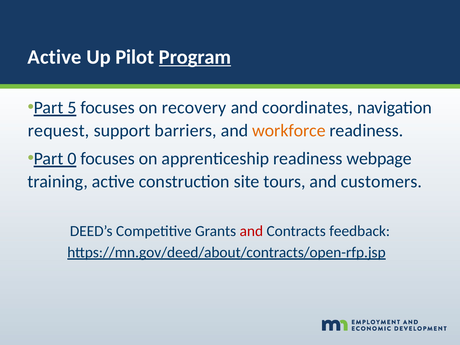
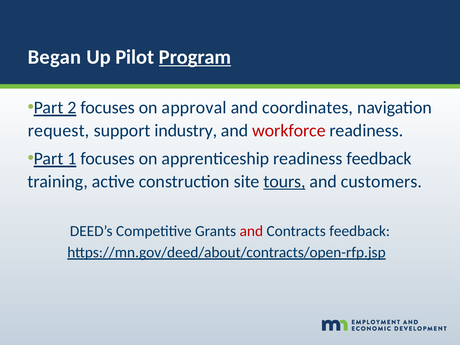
Active at (55, 57): Active -> Began
5: 5 -> 2
recovery: recovery -> approval
barriers: barriers -> industry
workforce colour: orange -> red
0: 0 -> 1
readiness webpage: webpage -> feedback
tours underline: none -> present
